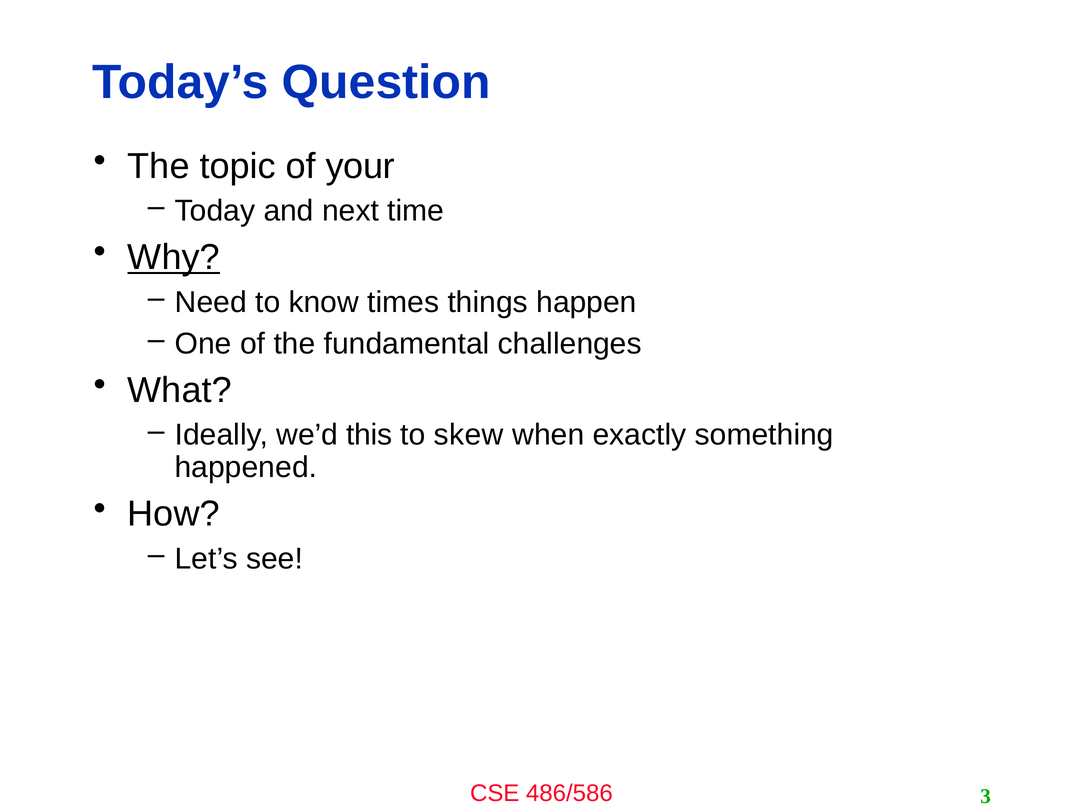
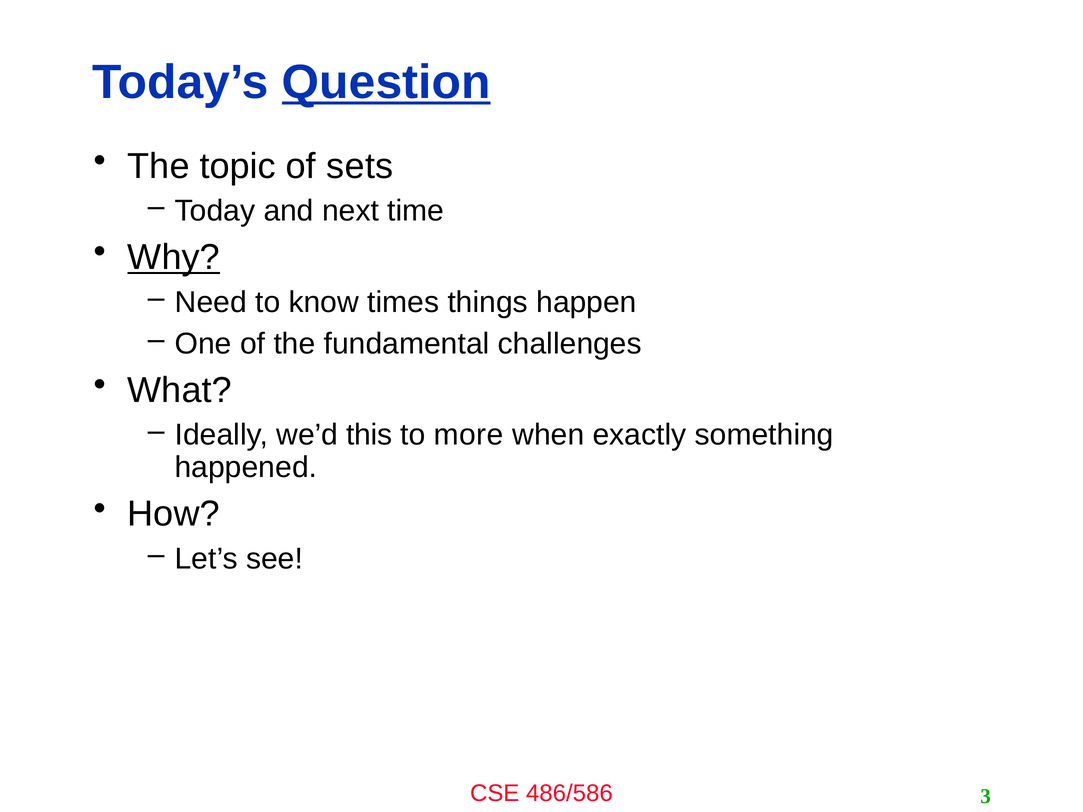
Question underline: none -> present
your: your -> sets
skew: skew -> more
